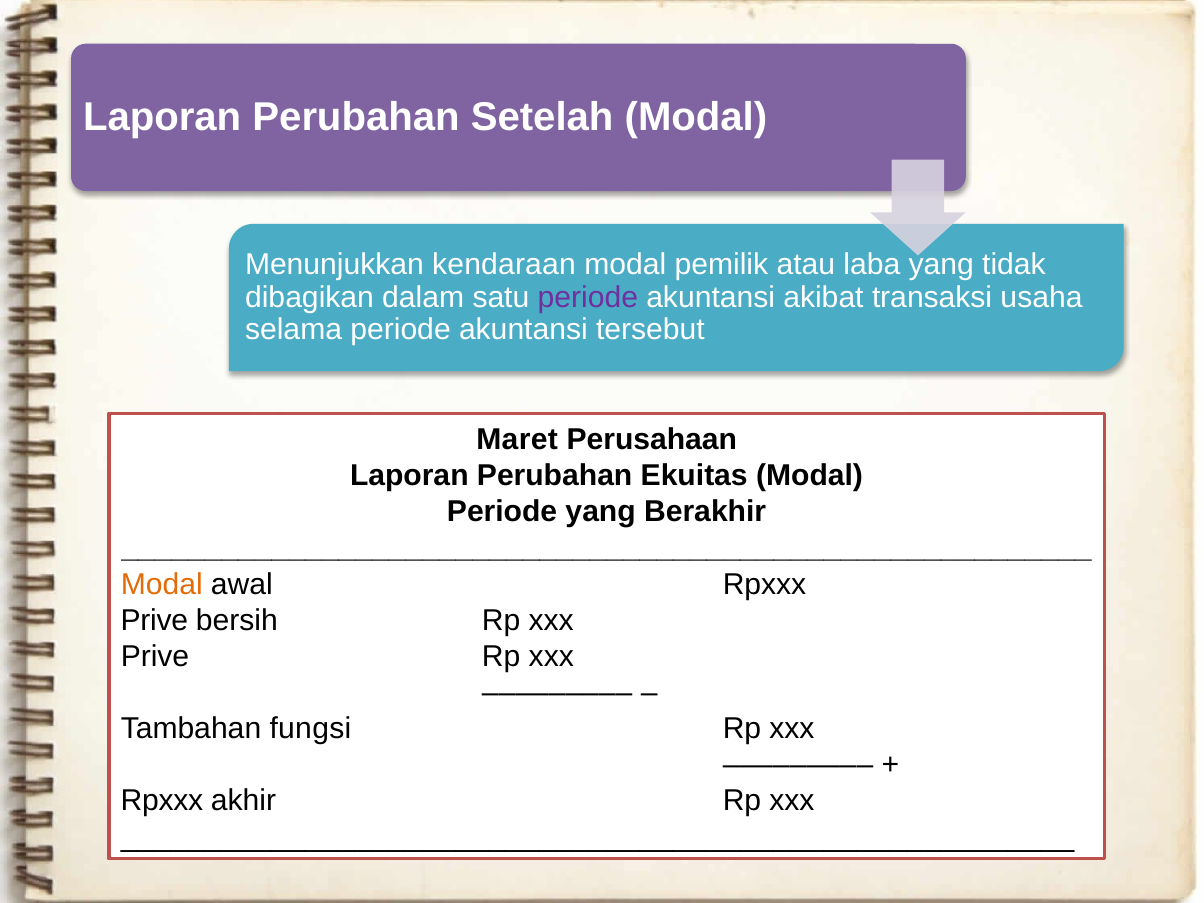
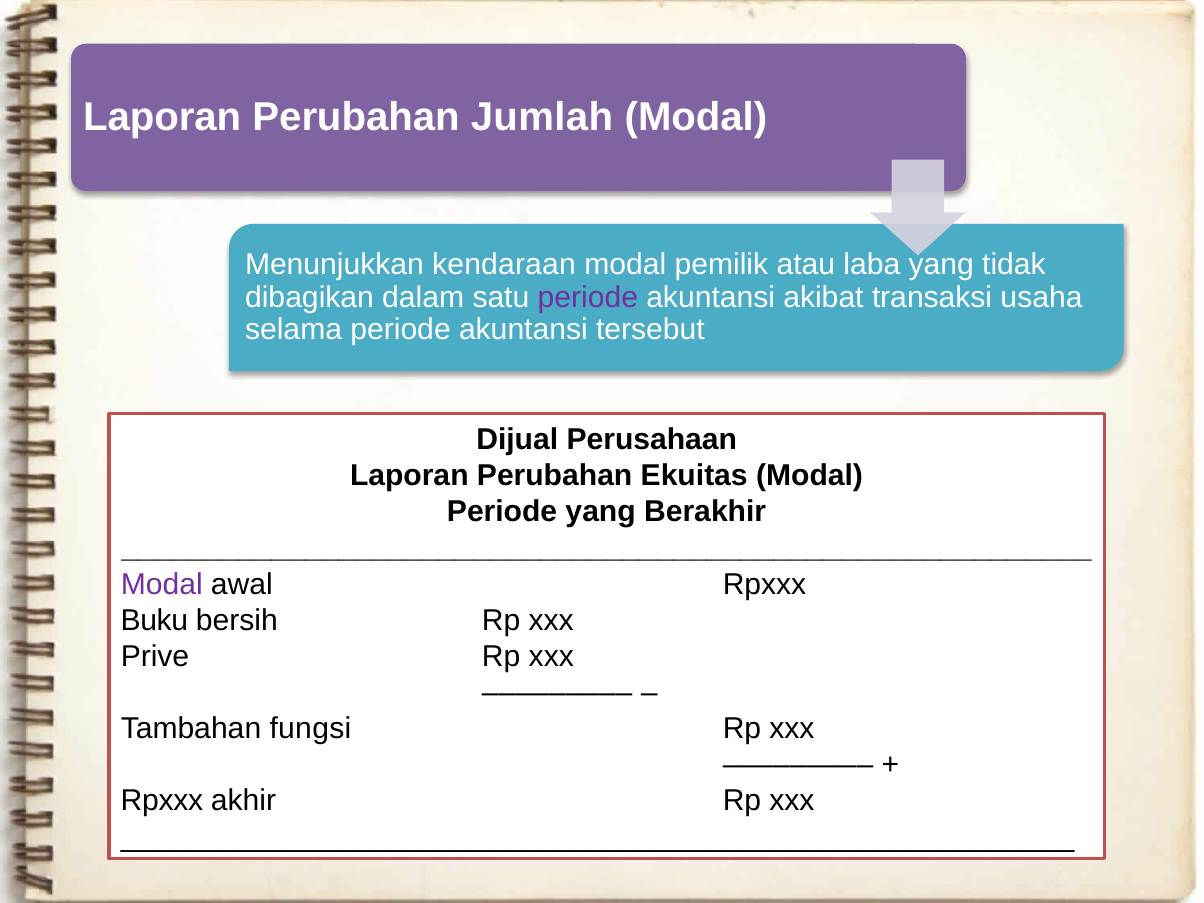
Setelah: Setelah -> Jumlah
Maret: Maret -> Dijual
Modal at (162, 584) colour: orange -> purple
Prive at (154, 620): Prive -> Buku
